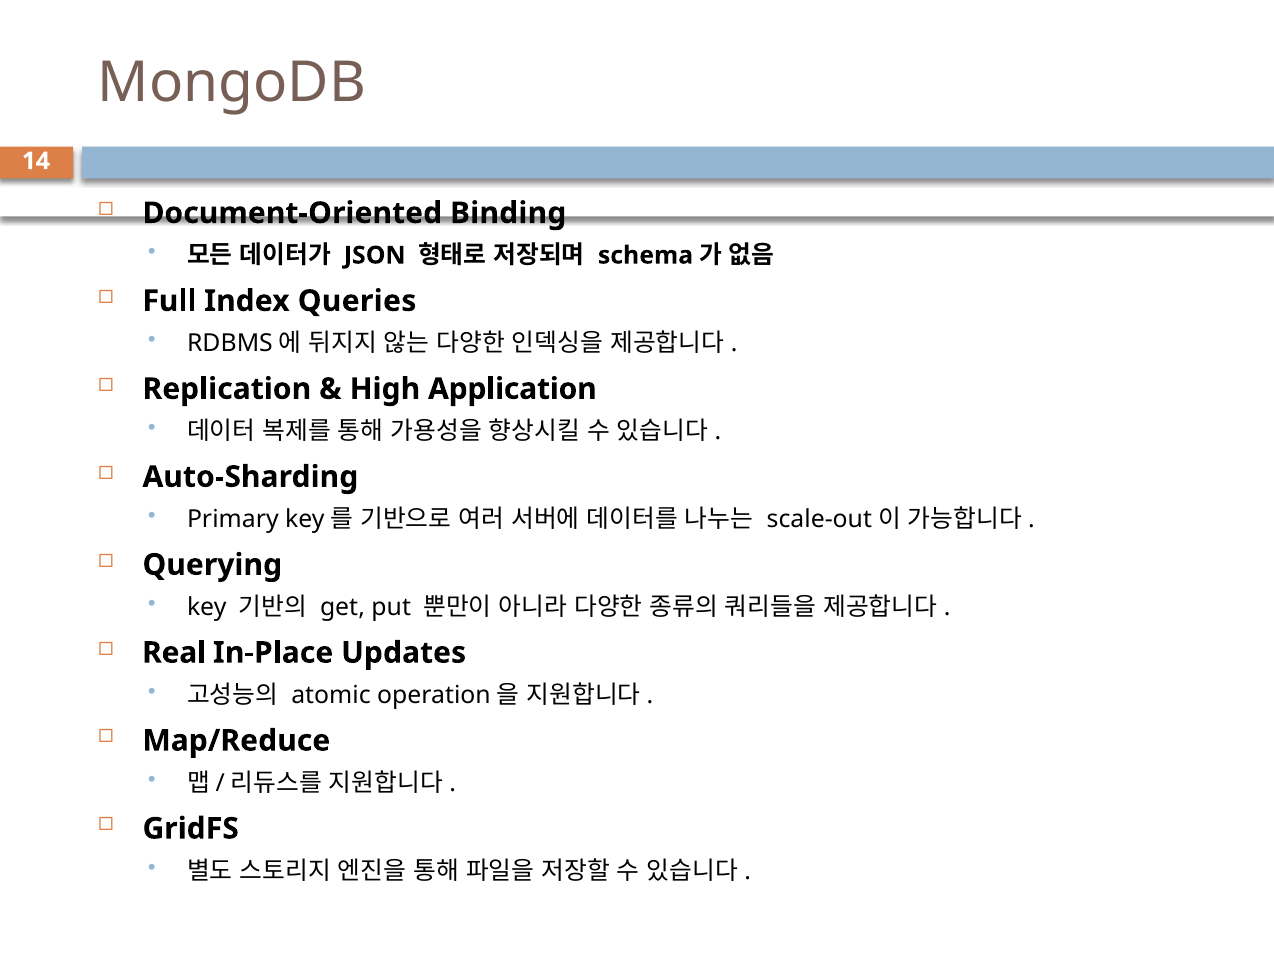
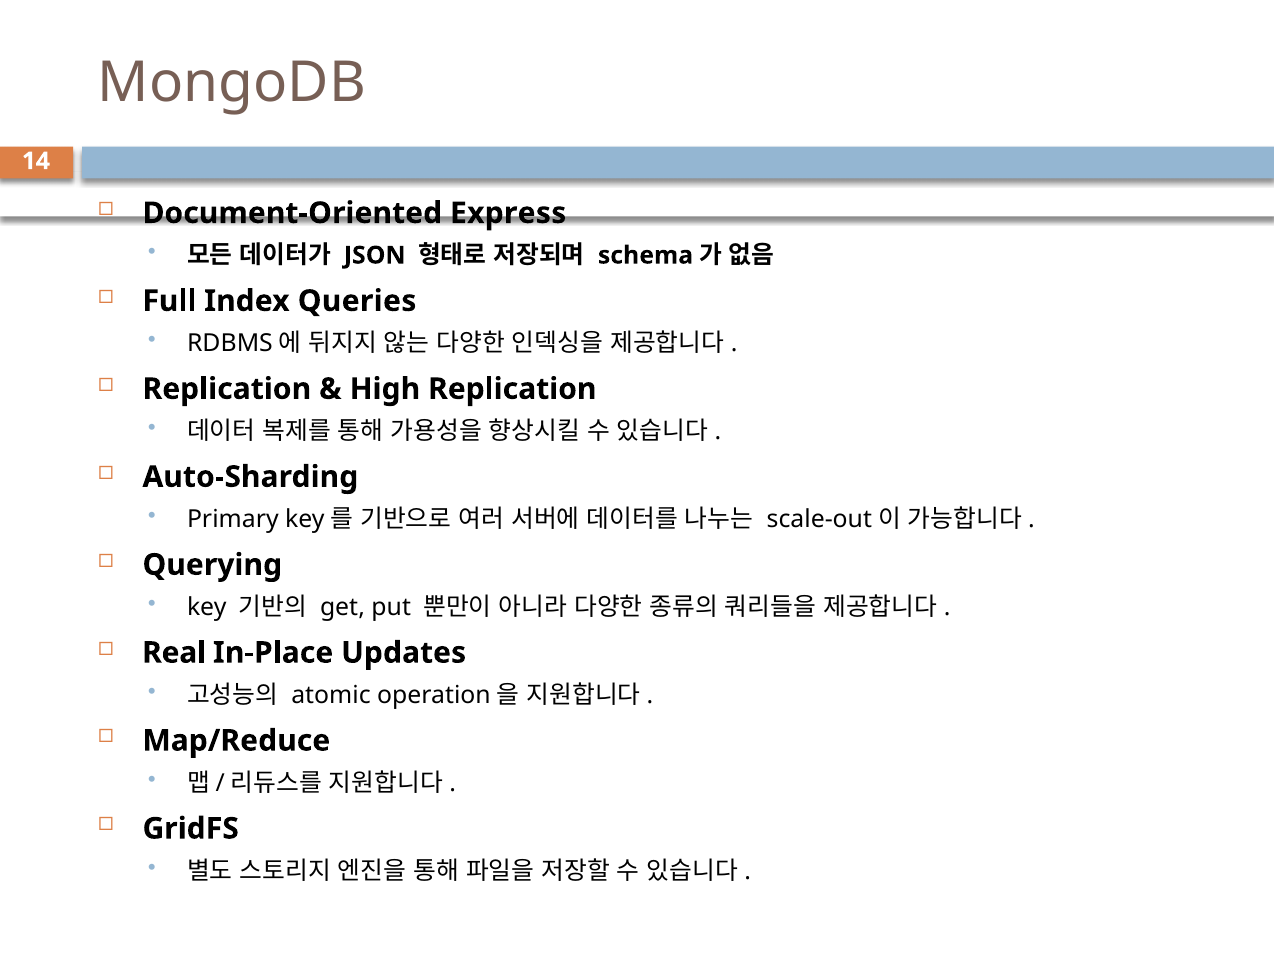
Binding: Binding -> Express
High Application: Application -> Replication
